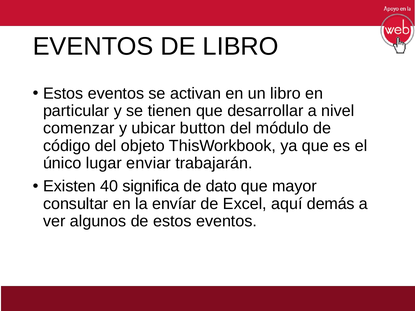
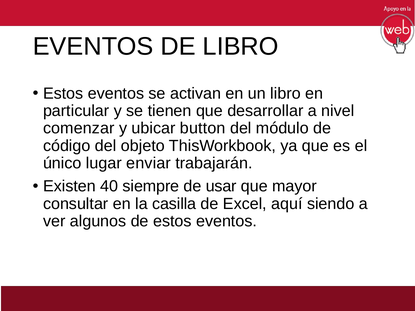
significa: significa -> siempre
dato: dato -> usar
envíar: envíar -> casilla
demás: demás -> siendo
